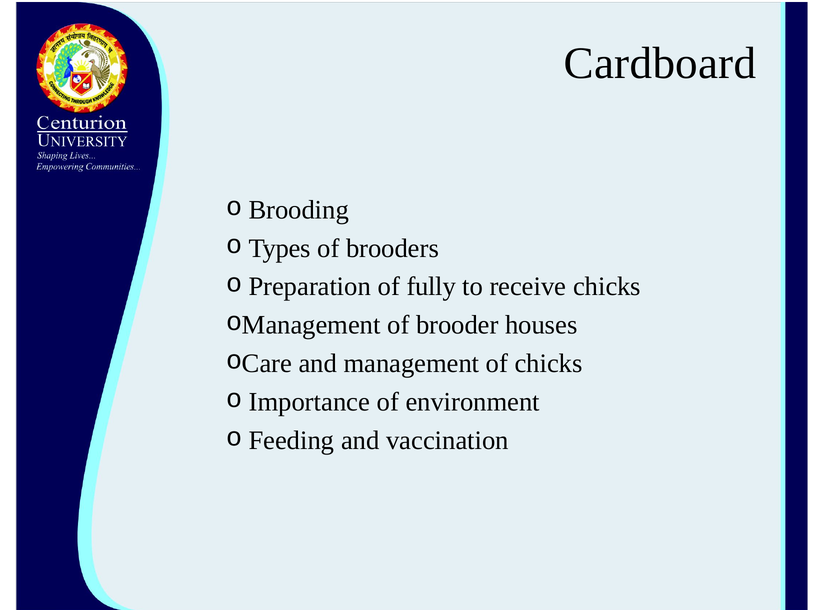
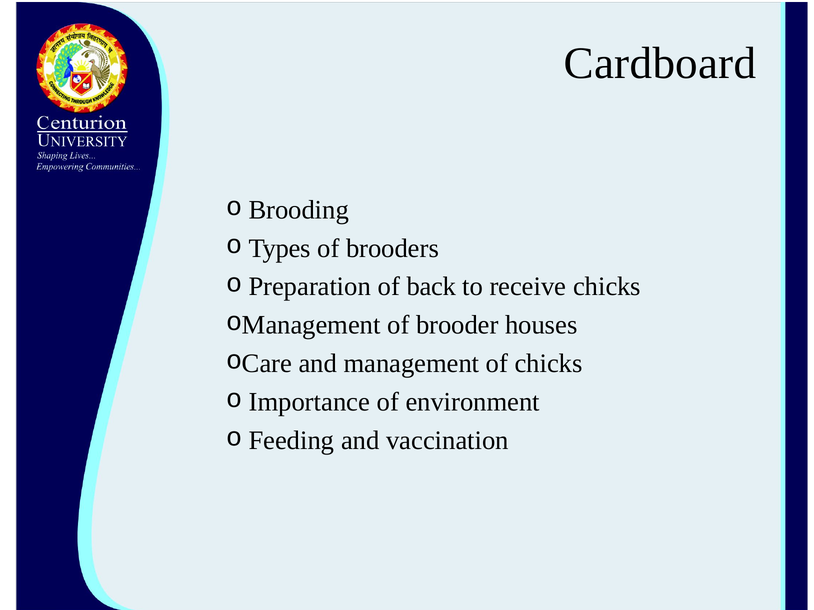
fully: fully -> back
